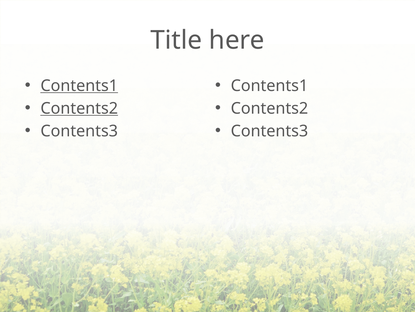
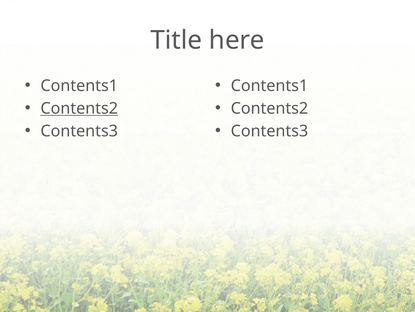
Contents1 at (79, 86) underline: present -> none
